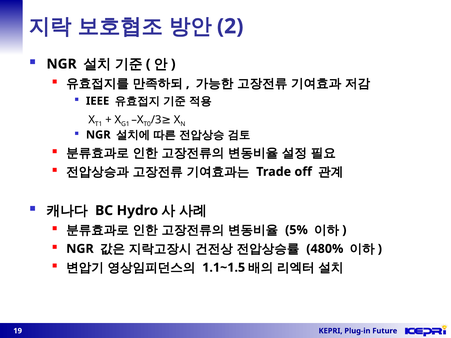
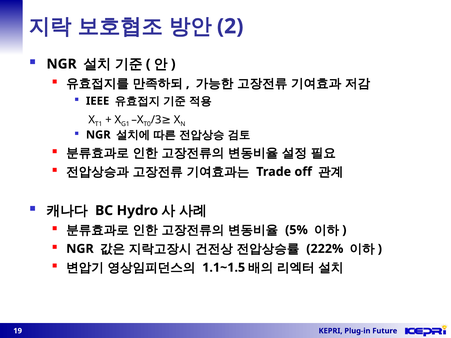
480%: 480% -> 222%
